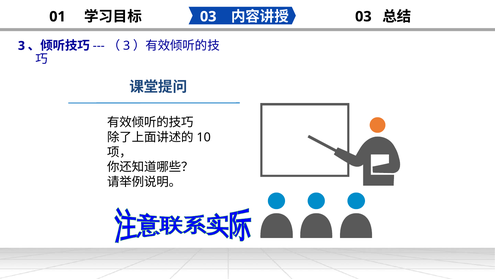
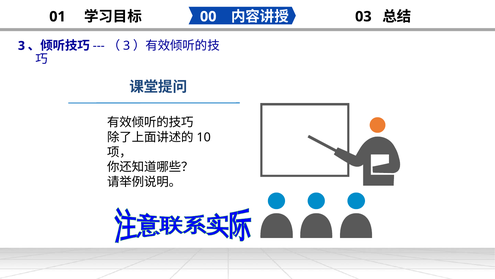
03 at (208, 17): 03 -> 00
